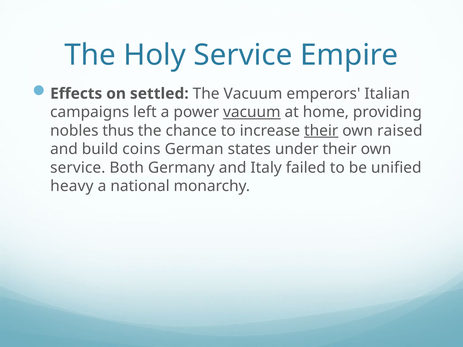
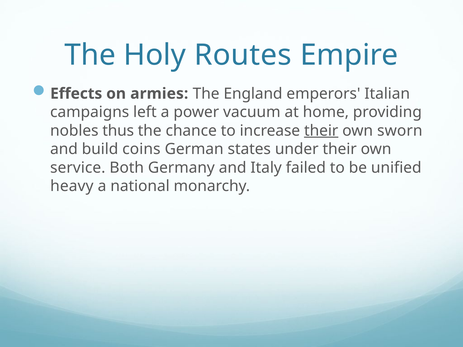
Holy Service: Service -> Routes
settled: settled -> armies
The Vacuum: Vacuum -> England
vacuum at (252, 112) underline: present -> none
raised: raised -> sworn
